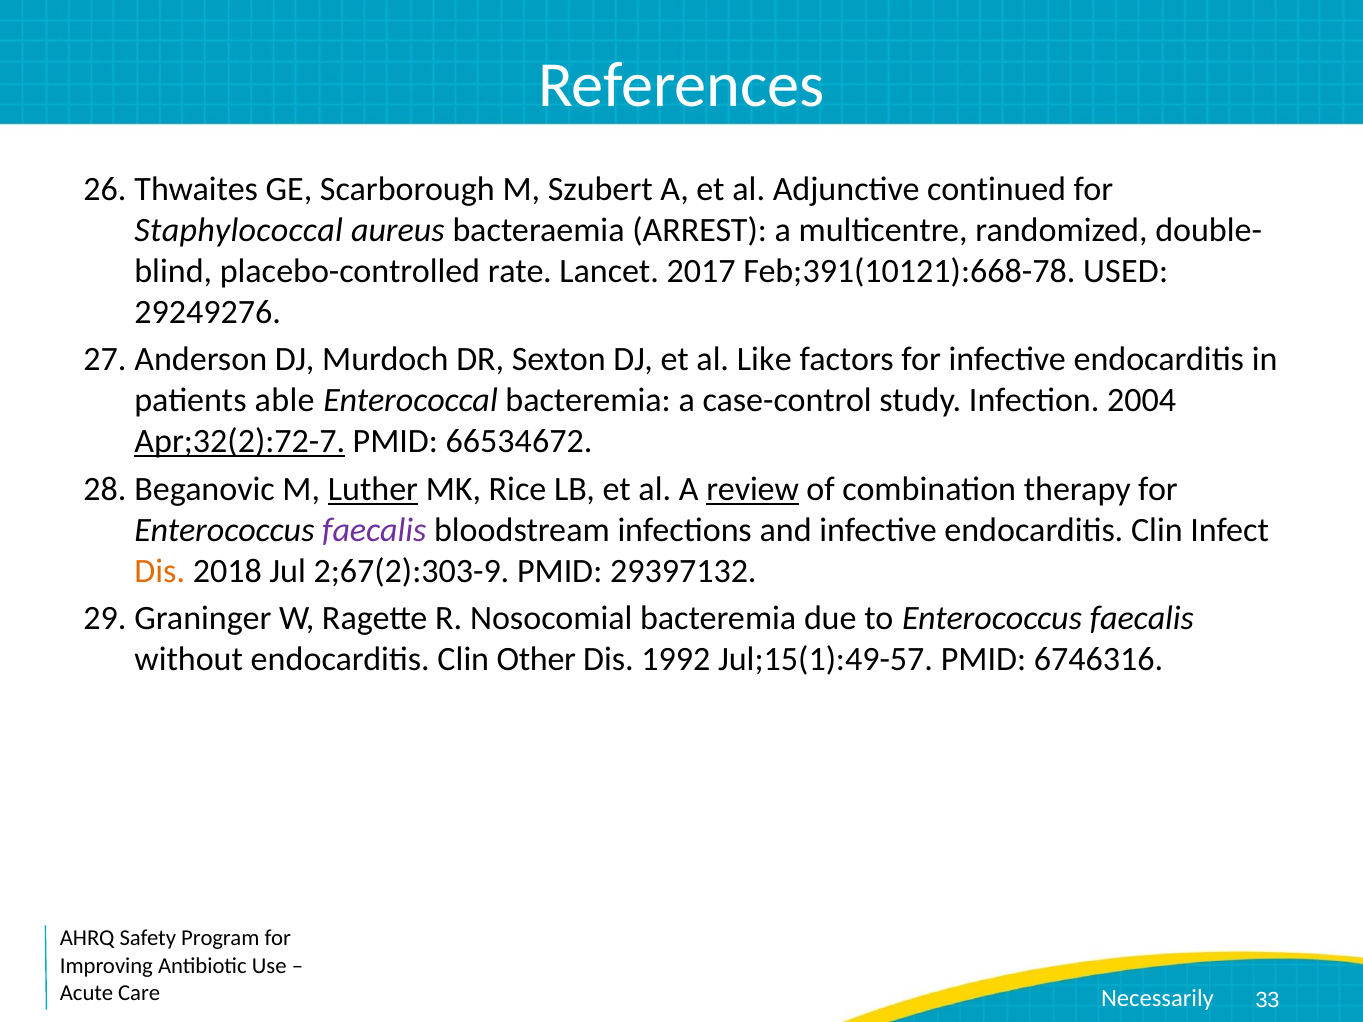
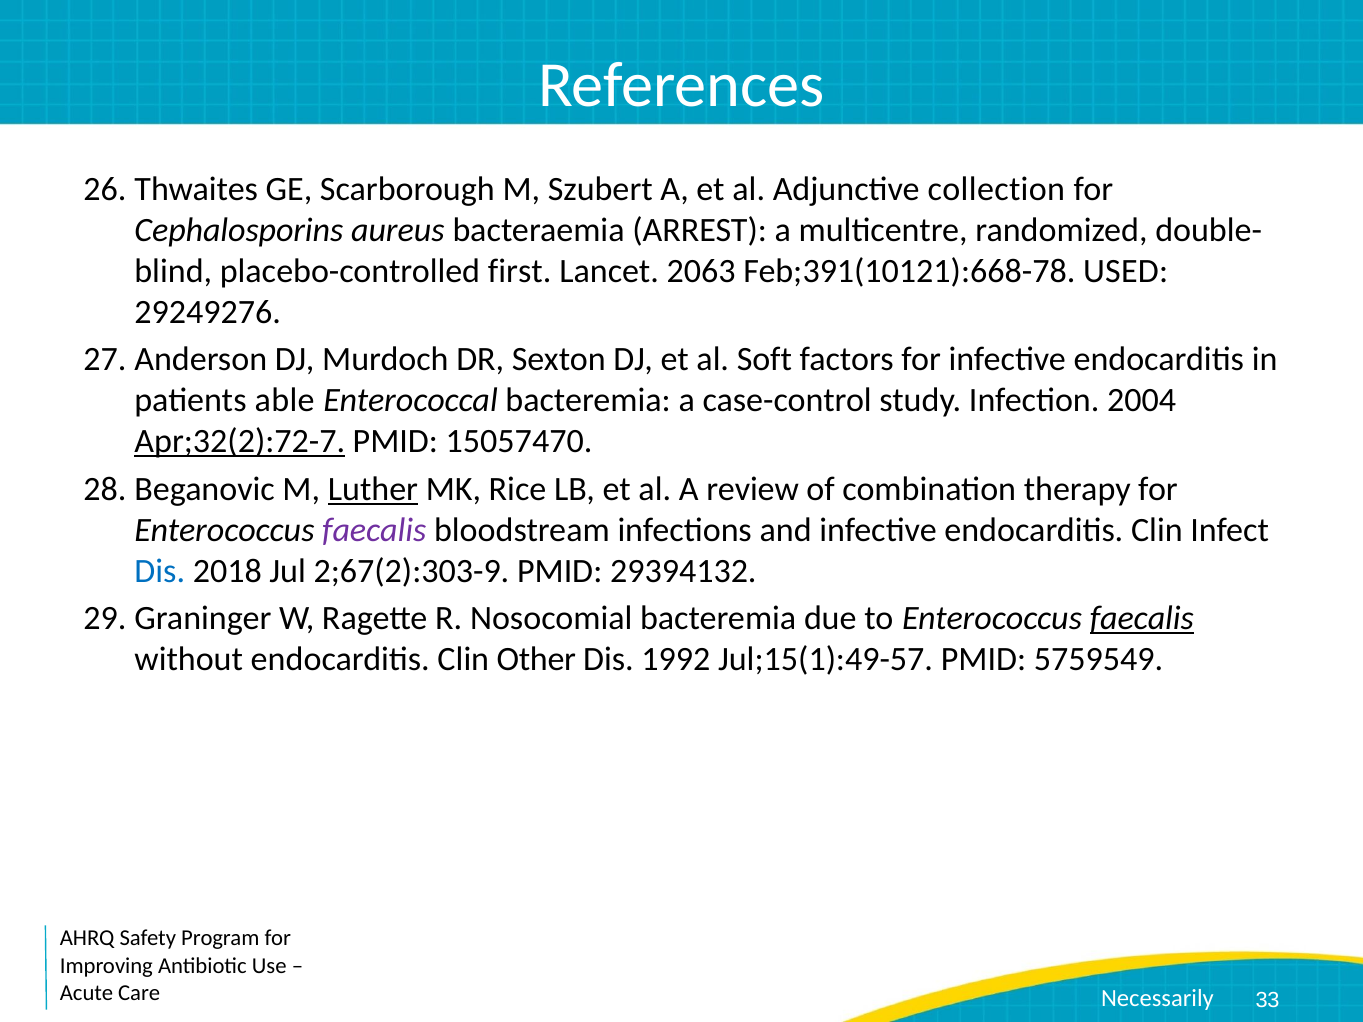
continued: continued -> collection
Staphylococcal: Staphylococcal -> Cephalosporins
rate: rate -> first
2017: 2017 -> 2063
Like: Like -> Soft
66534672: 66534672 -> 15057470
review underline: present -> none
Dis at (160, 571) colour: orange -> blue
29397132: 29397132 -> 29394132
faecalis at (1142, 619) underline: none -> present
6746316: 6746316 -> 5759549
